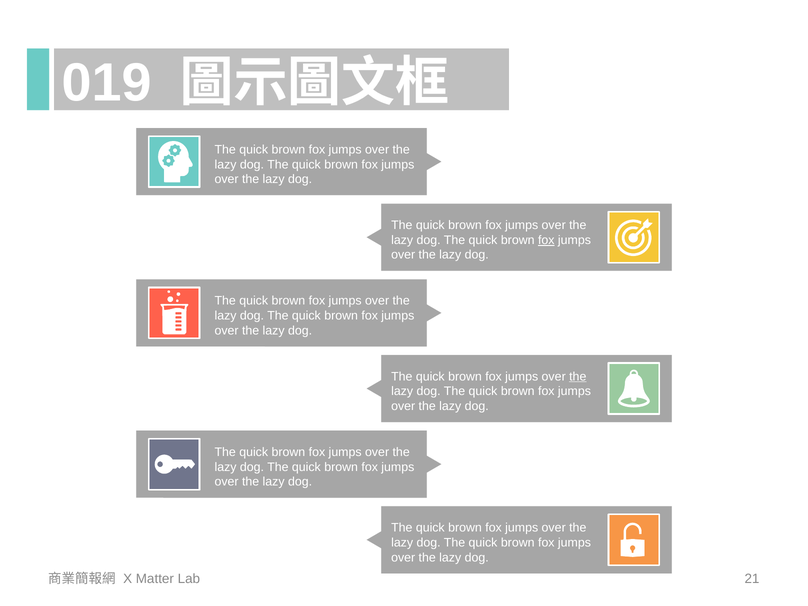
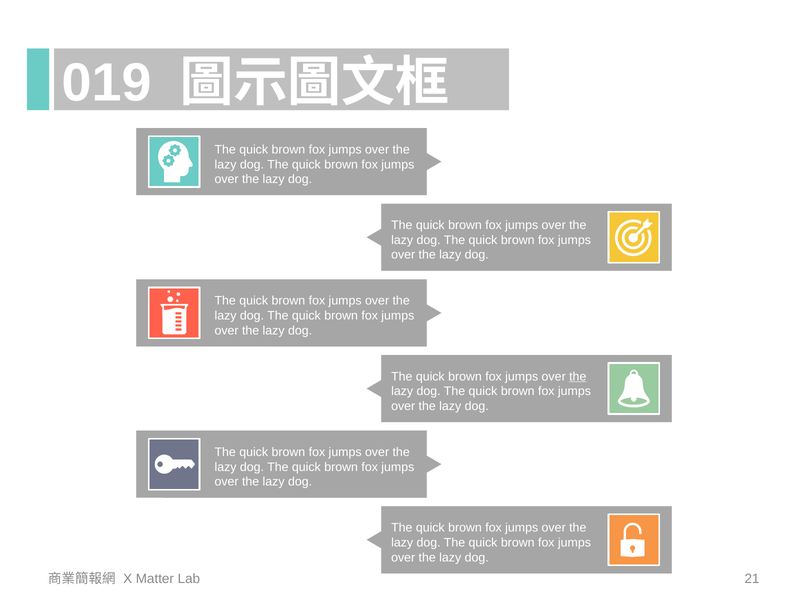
fox at (546, 240) underline: present -> none
